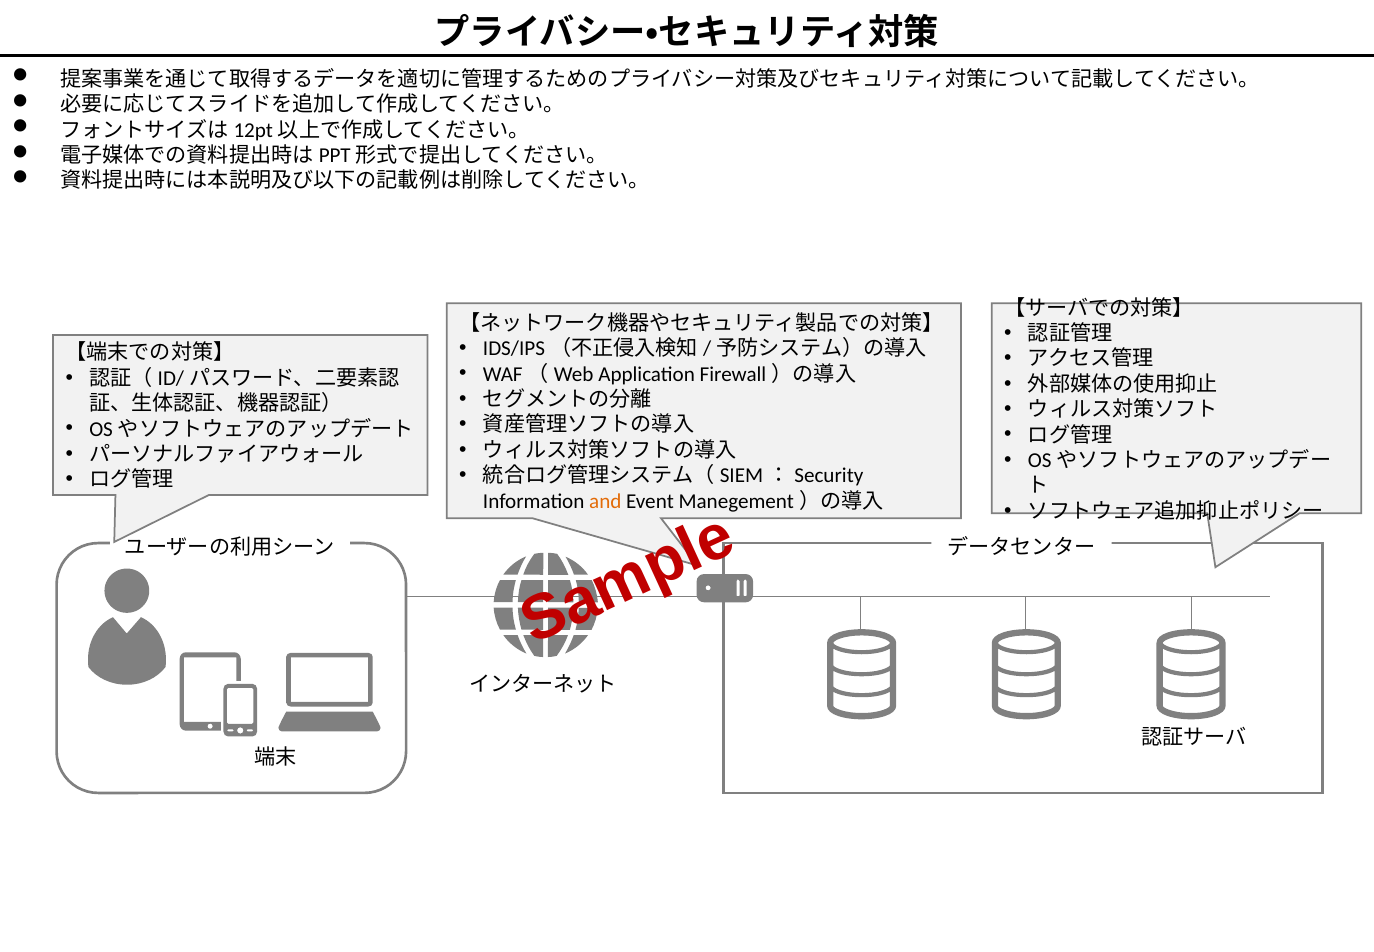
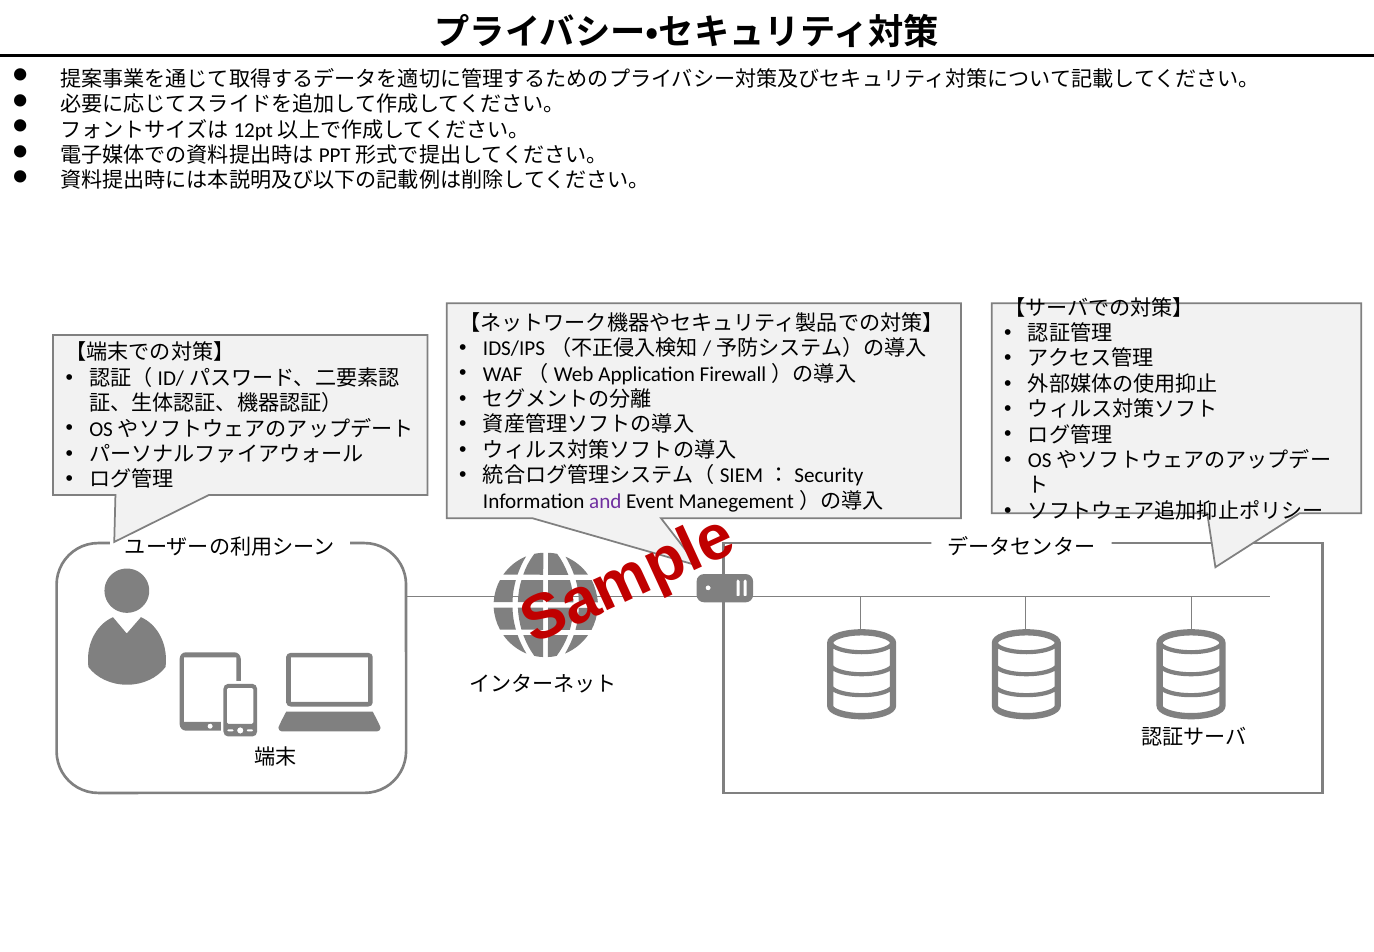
and colour: orange -> purple
